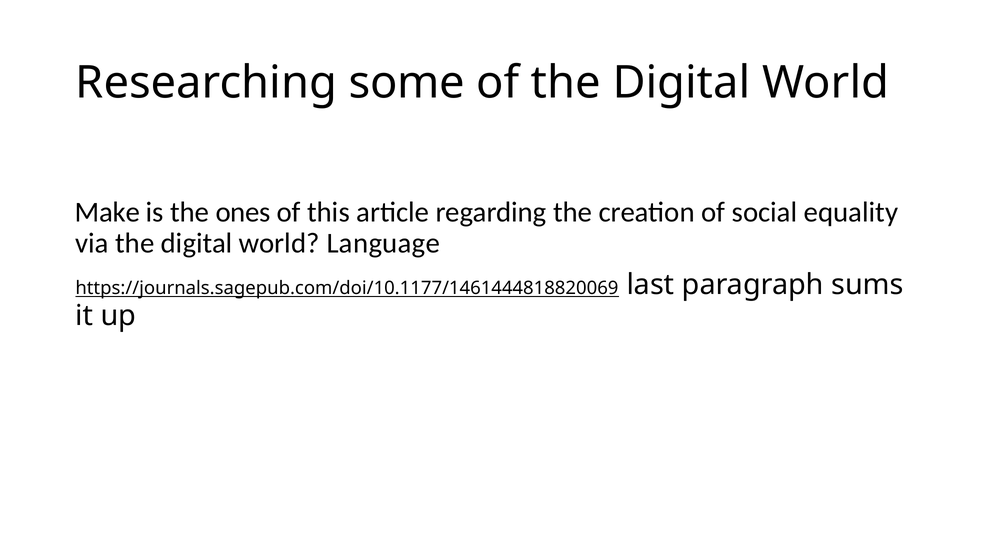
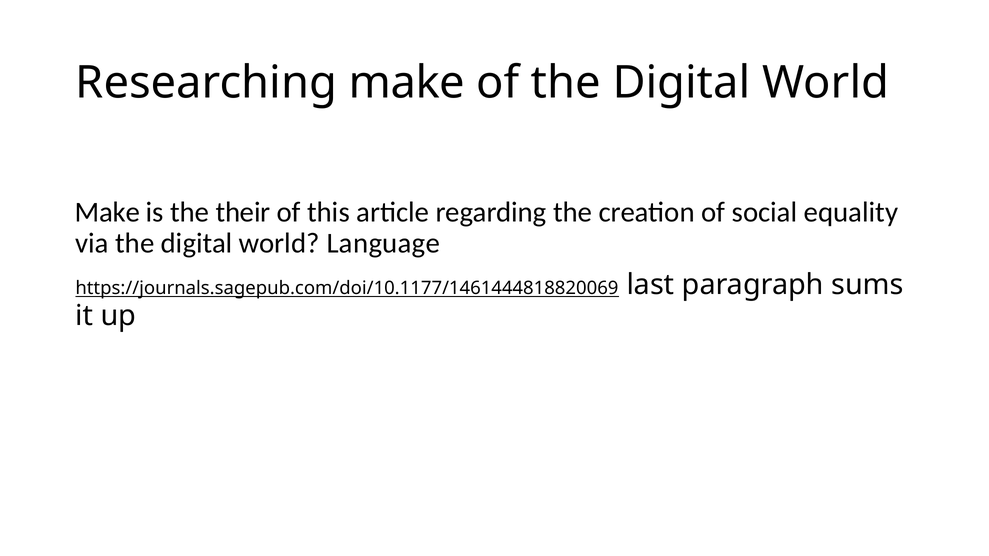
Researching some: some -> make
ones: ones -> their
